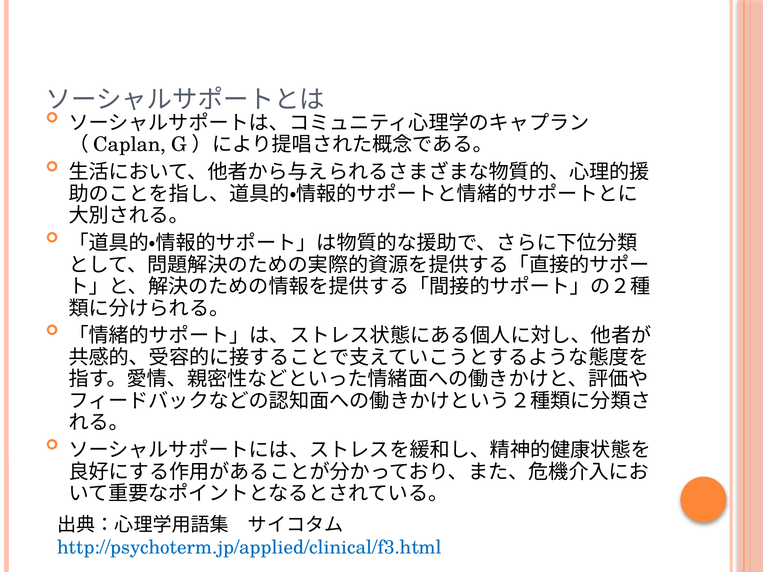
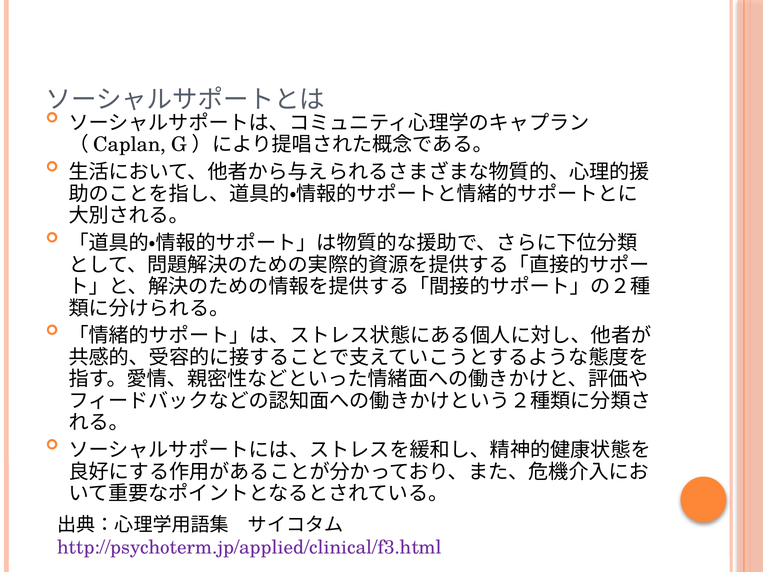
http://psychoterm.jp/applied/clinical/f3.html colour: blue -> purple
